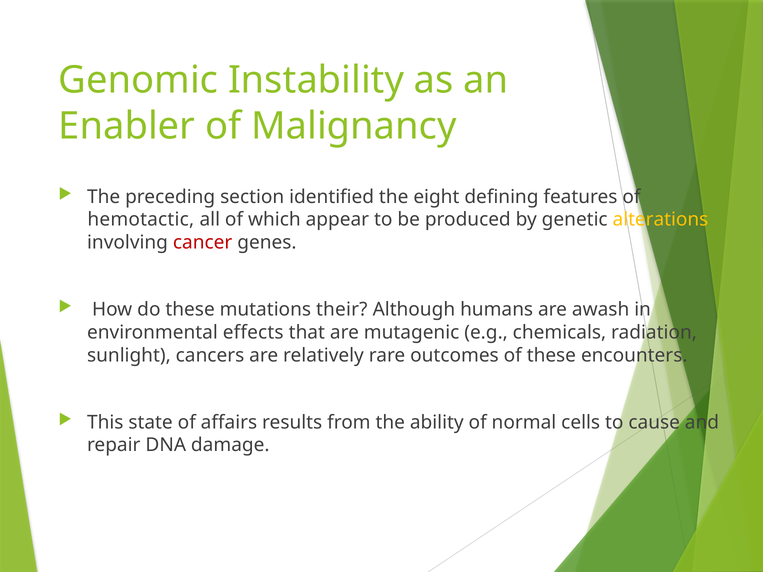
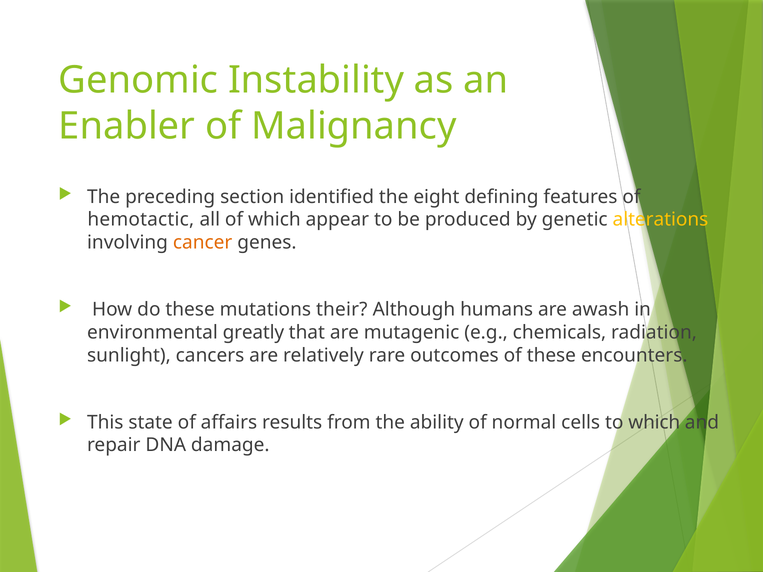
cancer colour: red -> orange
effects: effects -> greatly
to cause: cause -> which
